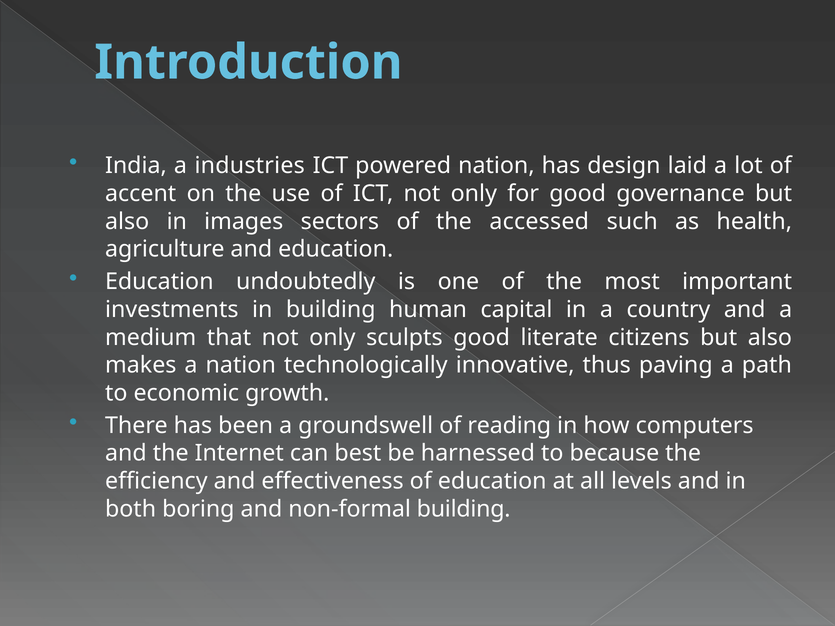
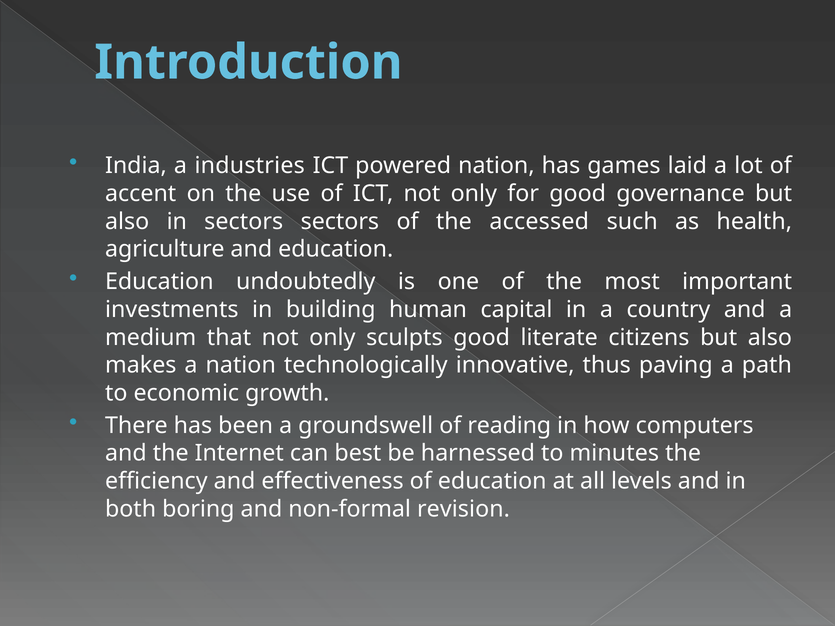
design: design -> games
in images: images -> sectors
because: because -> minutes
non-formal building: building -> revision
